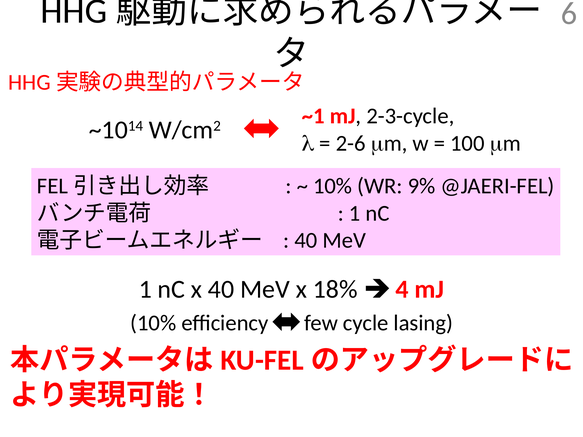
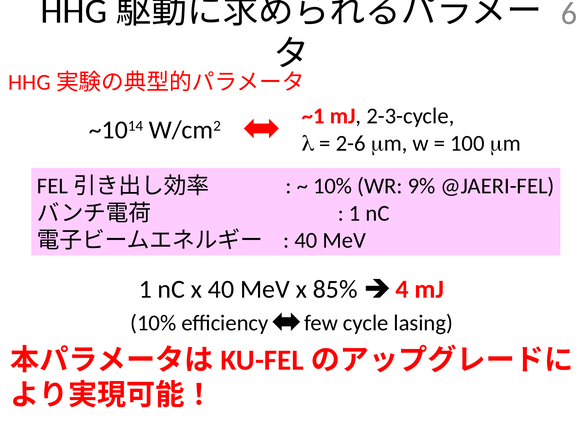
18%: 18% -> 85%
